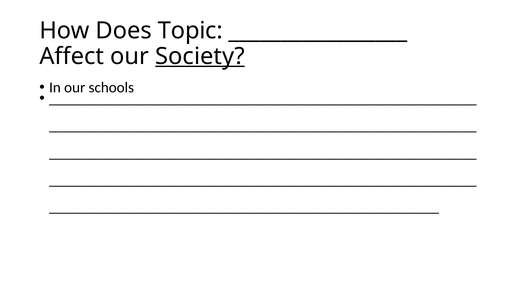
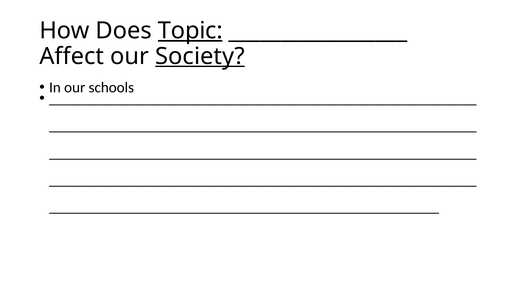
Topic underline: none -> present
